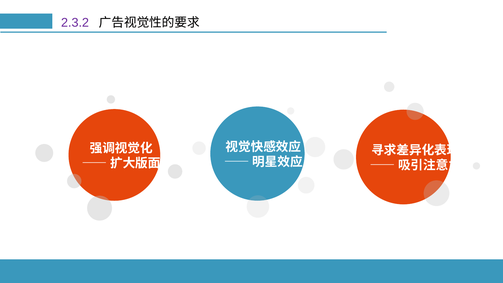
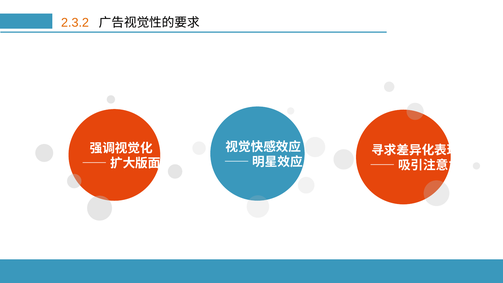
2.3.2 colour: purple -> orange
